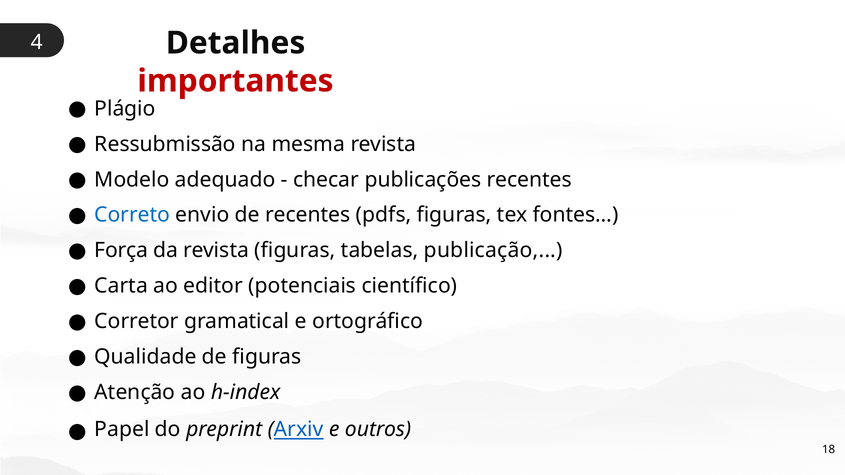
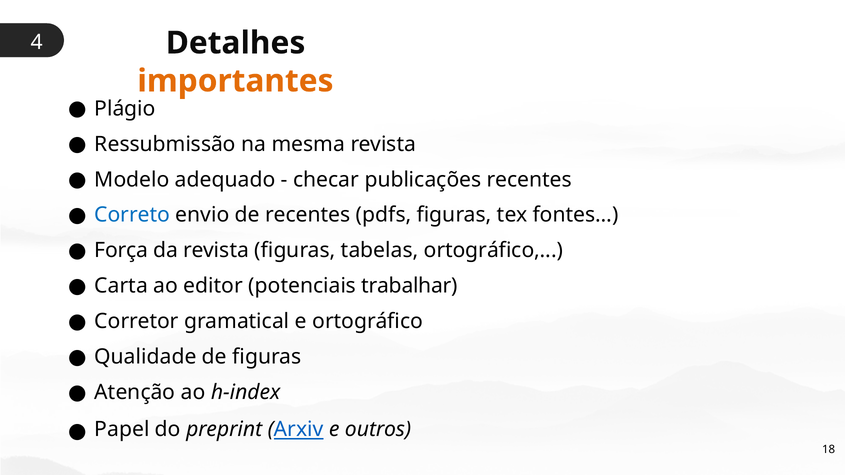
importantes colour: red -> orange
tabelas publicação: publicação -> ortográfico
científico: científico -> trabalhar
